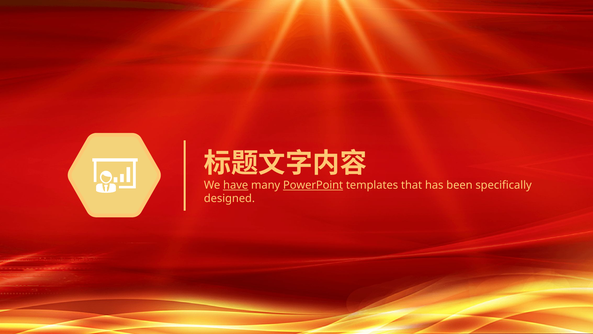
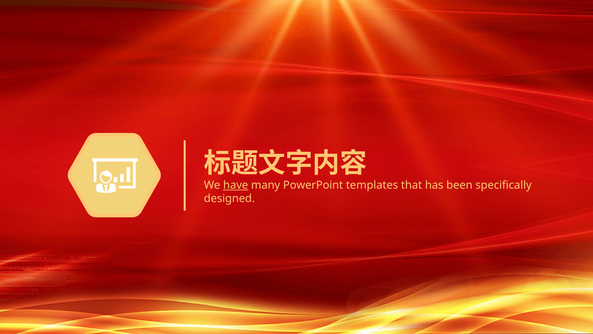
PowerPoint underline: present -> none
